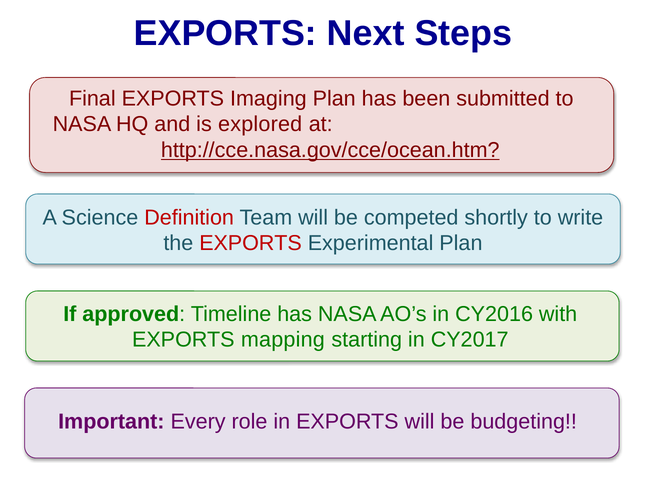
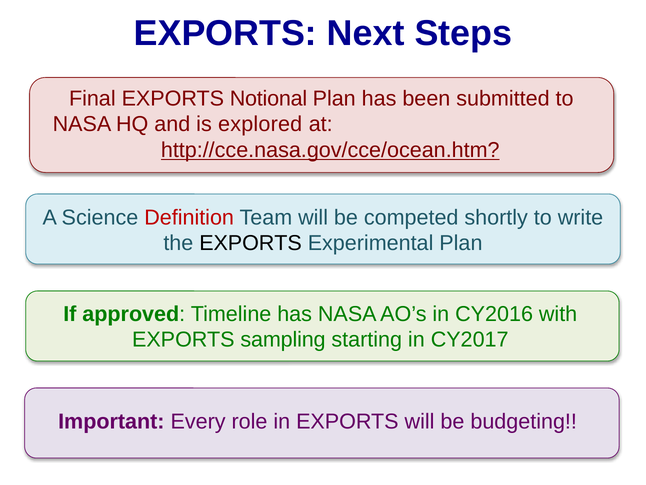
Imaging: Imaging -> Notional
EXPORTS at (251, 243) colour: red -> black
mapping: mapping -> sampling
